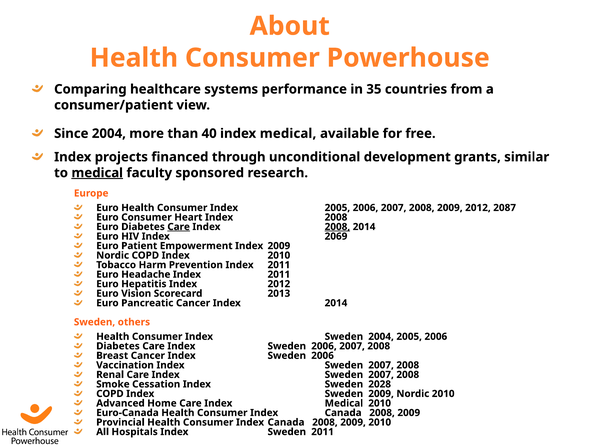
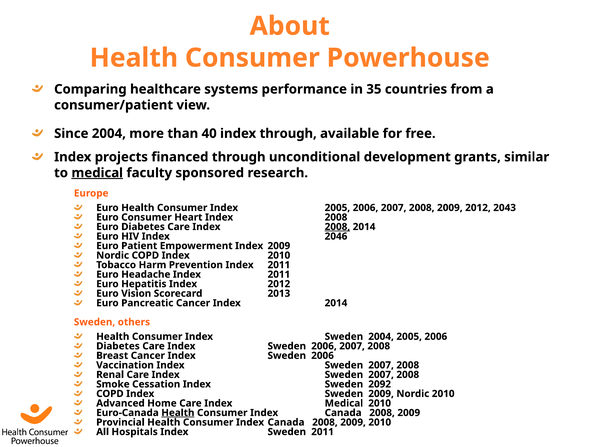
40 index medical: medical -> through
2087: 2087 -> 2043
Care at (179, 227) underline: present -> none
2069: 2069 -> 2046
2028: 2028 -> 2092
Health at (178, 413) underline: none -> present
